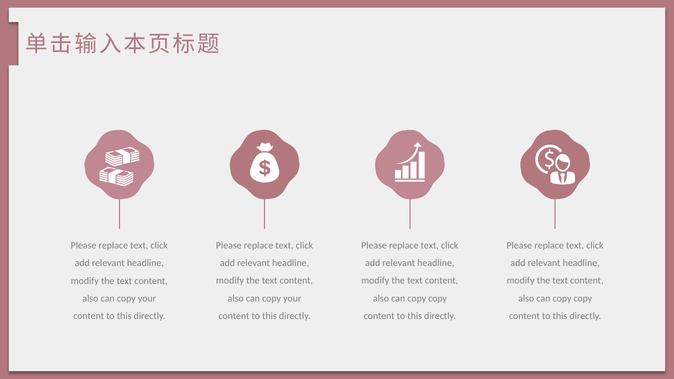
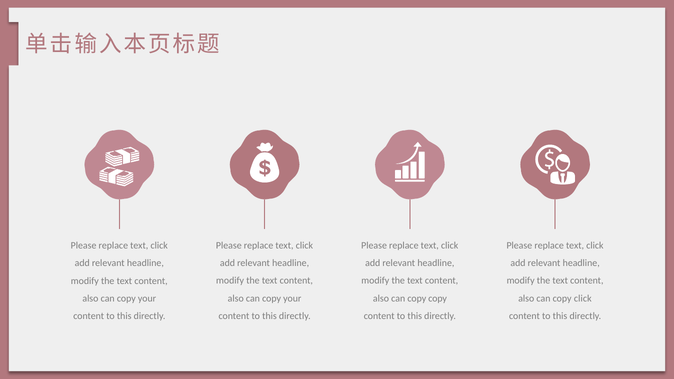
copy at (583, 298): copy -> click
